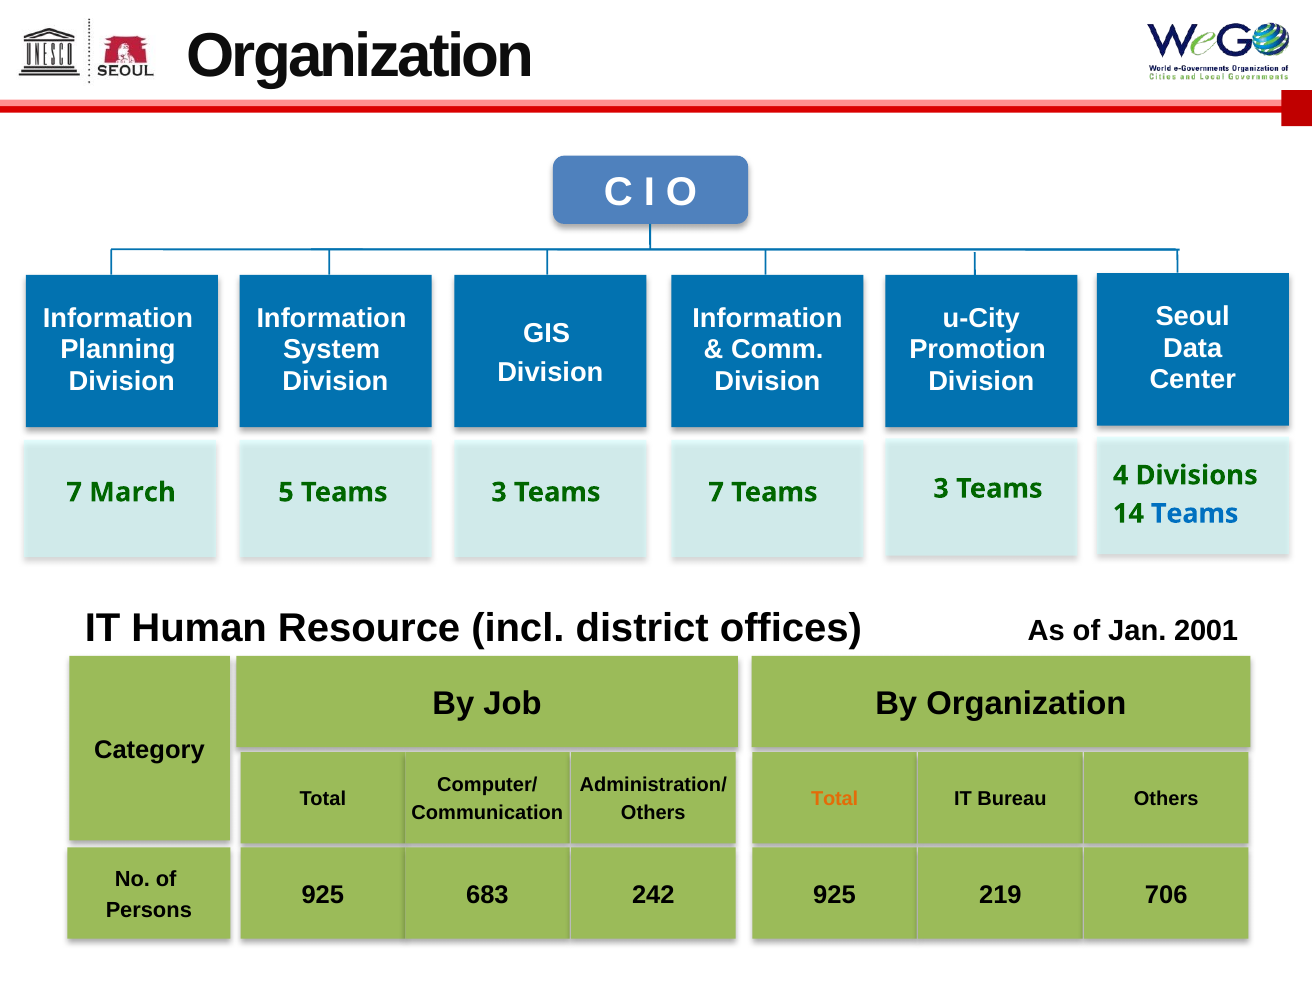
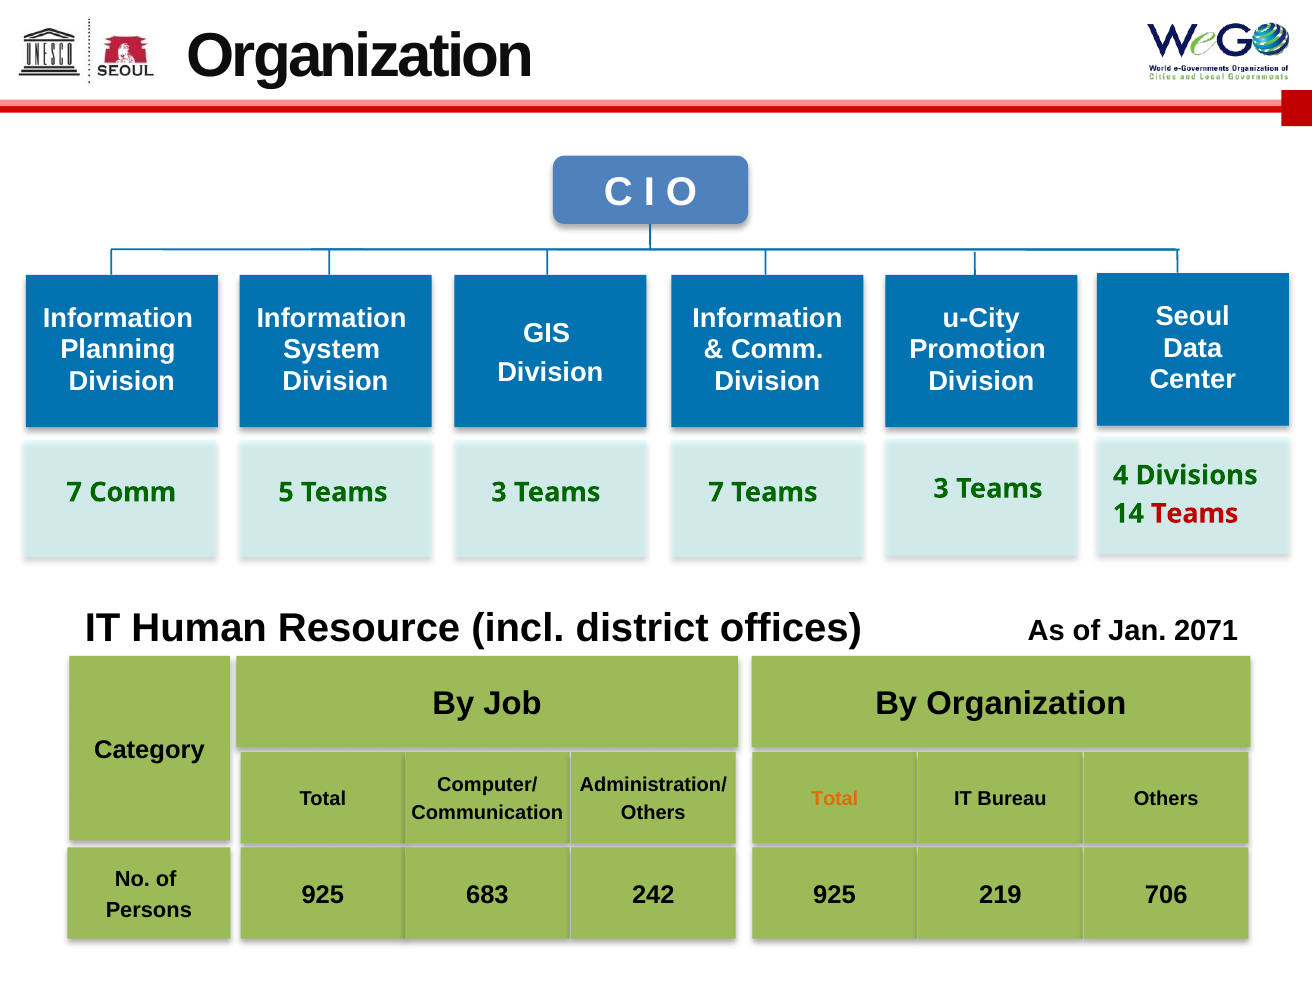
7 March: March -> Comm
Teams at (1195, 514) colour: blue -> red
2001: 2001 -> 2071
